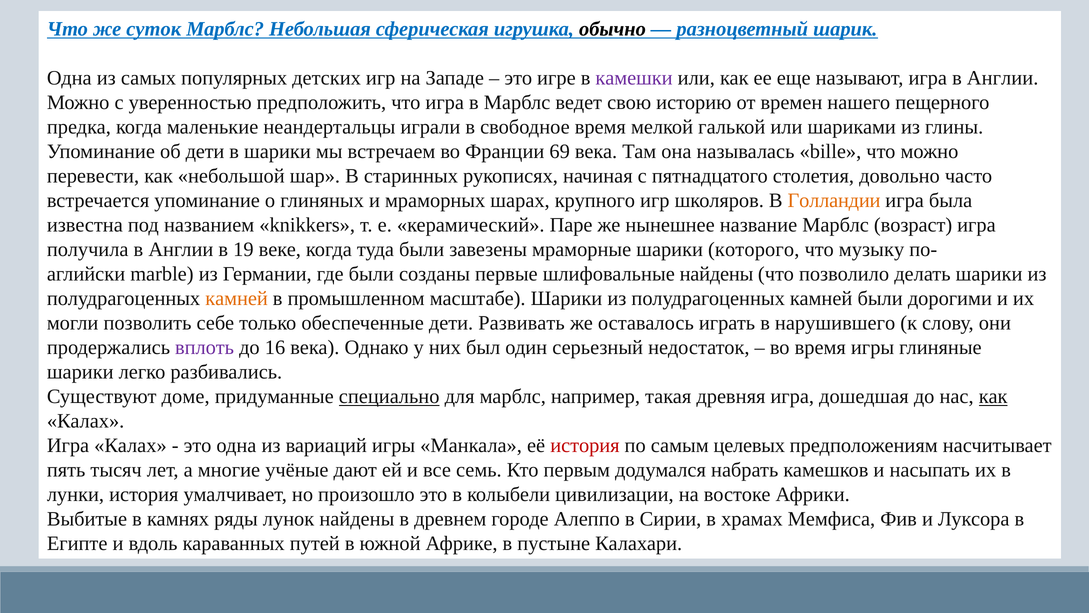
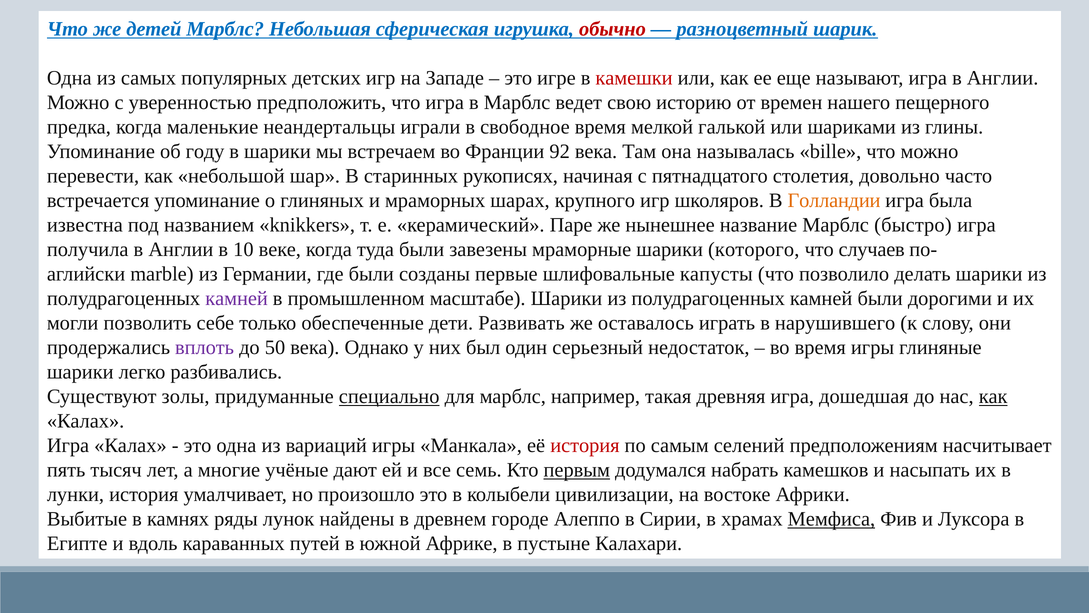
суток: суток -> детей
обычно colour: black -> red
камешки colour: purple -> red
об дети: дети -> году
69: 69 -> 92
возраст: возраст -> быстро
19: 19 -> 10
музыку: музыку -> случаев
шлифовальные найдены: найдены -> капусты
камней at (237, 298) colour: orange -> purple
16: 16 -> 50
доме: доме -> золы
целевых: целевых -> селений
первым underline: none -> present
Мемфиса underline: none -> present
